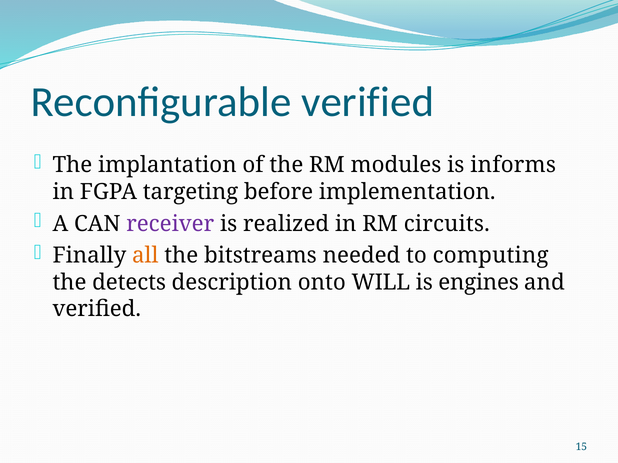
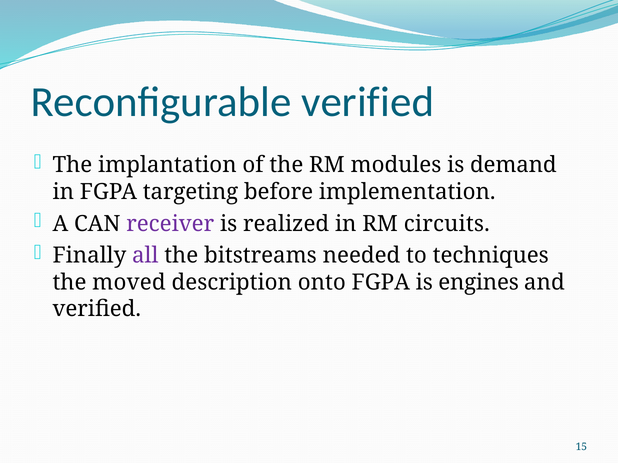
informs: informs -> demand
all colour: orange -> purple
computing: computing -> techniques
detects: detects -> moved
onto WILL: WILL -> FGPA
